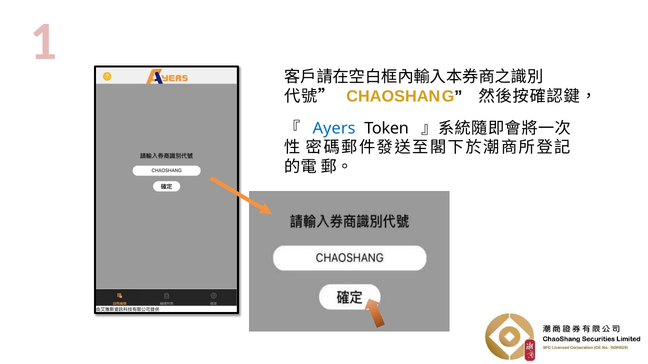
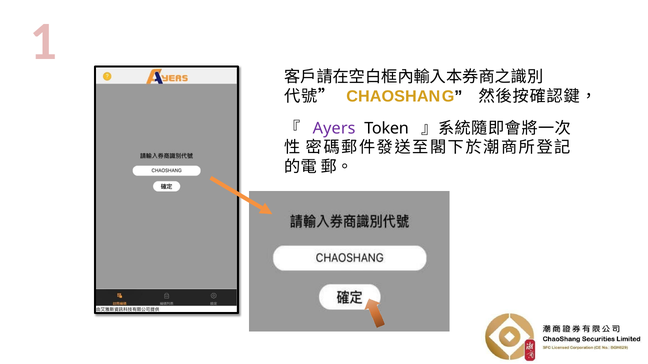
Ayers colour: blue -> purple
